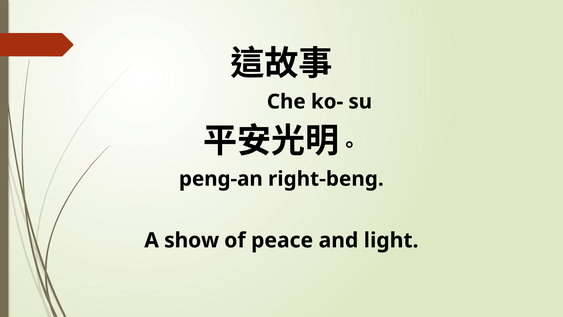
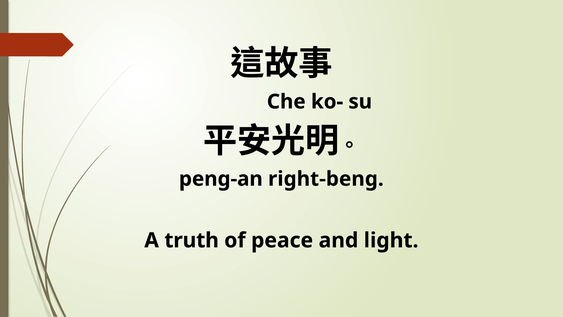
show: show -> truth
